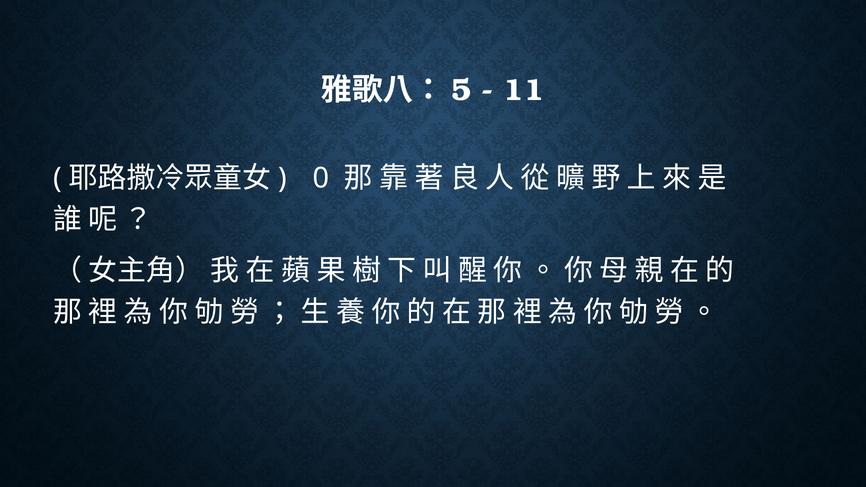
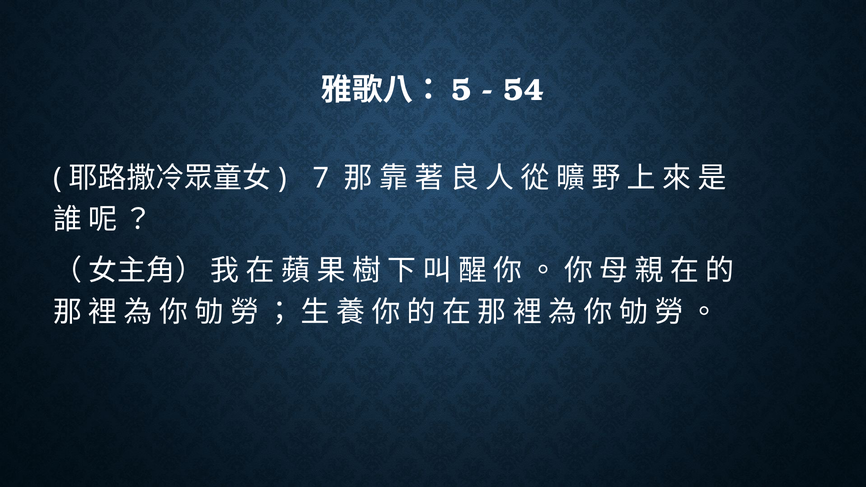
11: 11 -> 54
0: 0 -> 7
